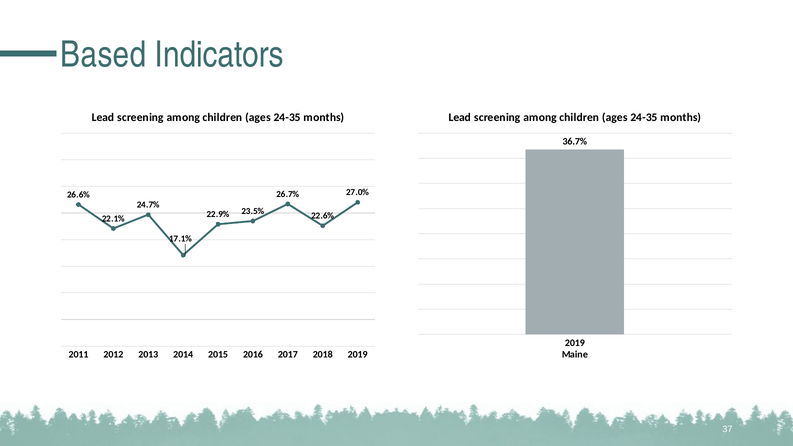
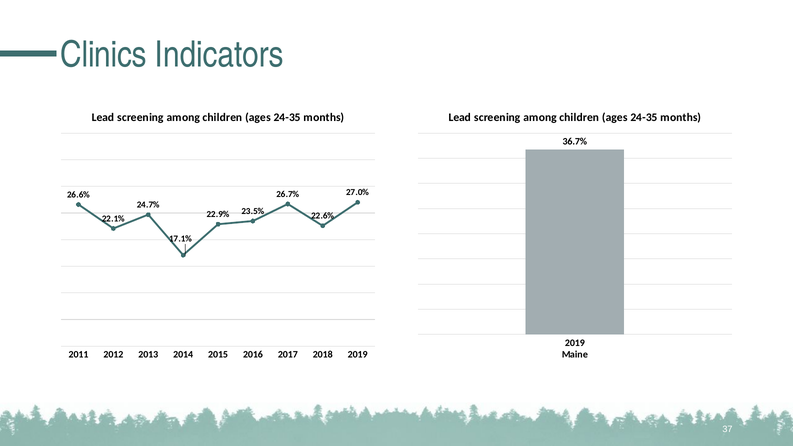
Based: Based -> Clinics
